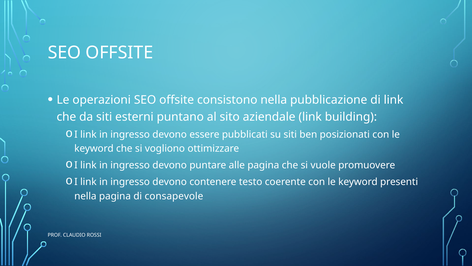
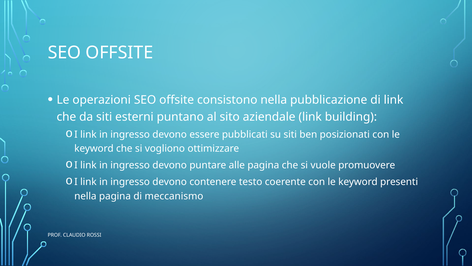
consapevole: consapevole -> meccanismo
